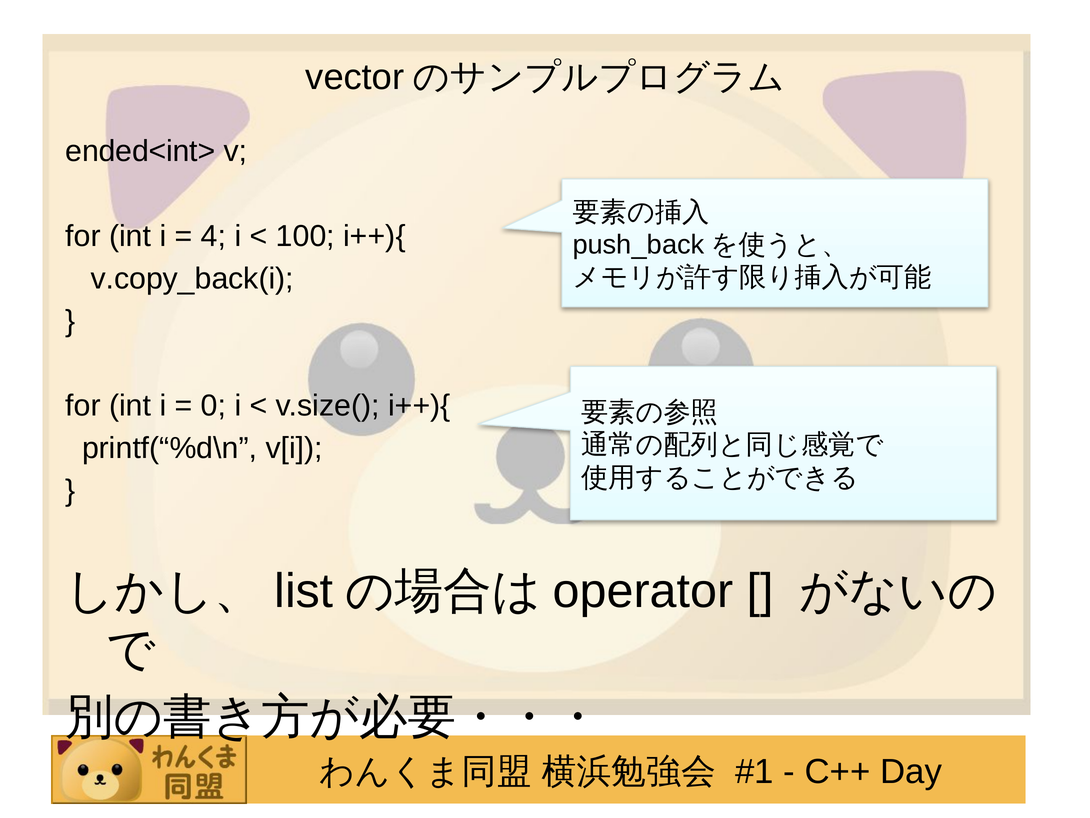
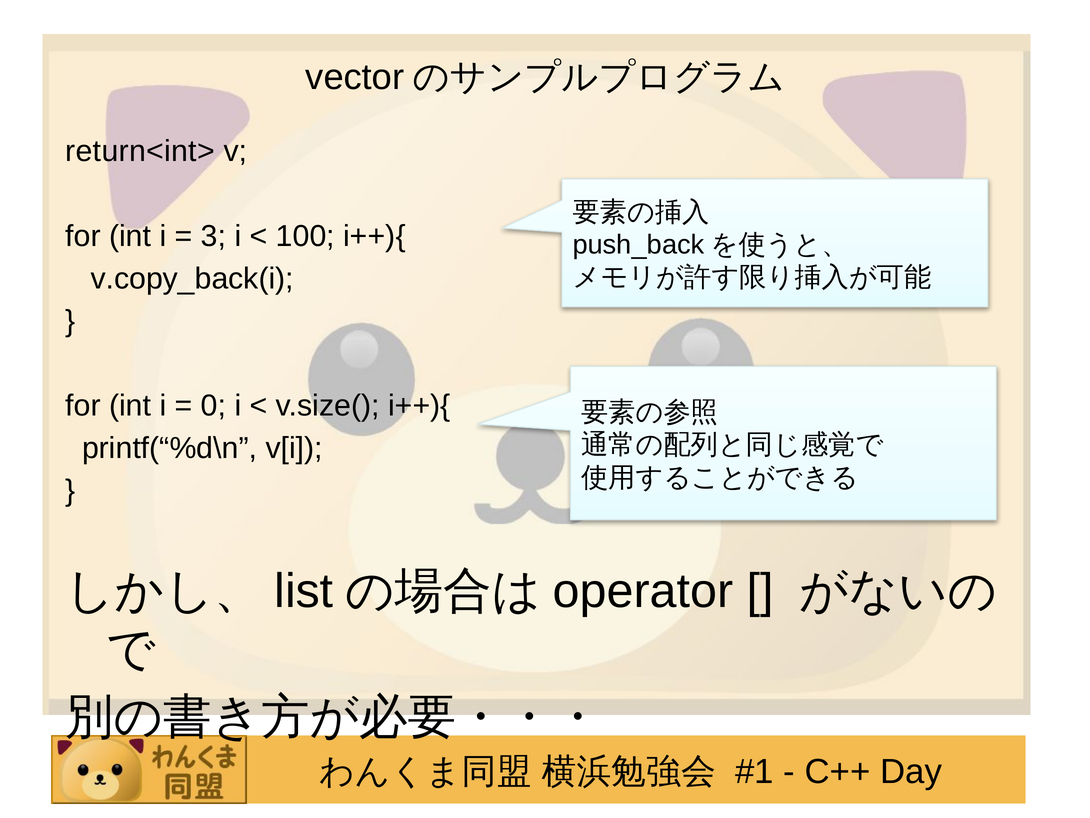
ended<int>: ended<int> -> return<int>
4: 4 -> 3
